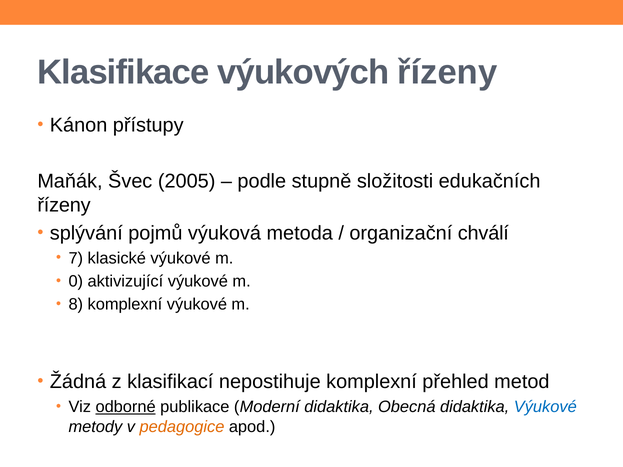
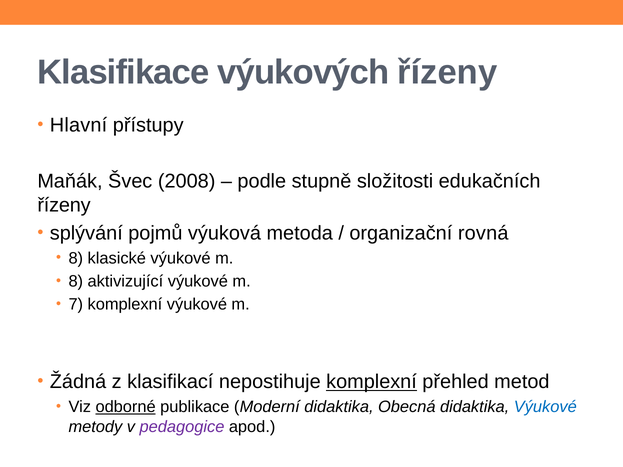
Kánon: Kánon -> Hlavní
2005: 2005 -> 2008
chválí: chválí -> rovná
7 at (76, 258): 7 -> 8
0 at (76, 282): 0 -> 8
8: 8 -> 7
komplexní at (372, 382) underline: none -> present
pedagogice colour: orange -> purple
